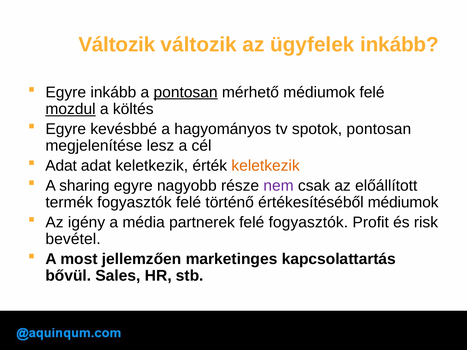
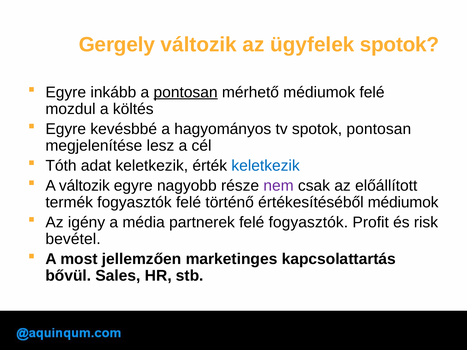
Változik at (117, 45): Változik -> Gergely
ügyfelek inkább: inkább -> spotok
mozdul underline: present -> none
Adat at (61, 166): Adat -> Tóth
keletkezik at (266, 166) colour: orange -> blue
A sharing: sharing -> változik
